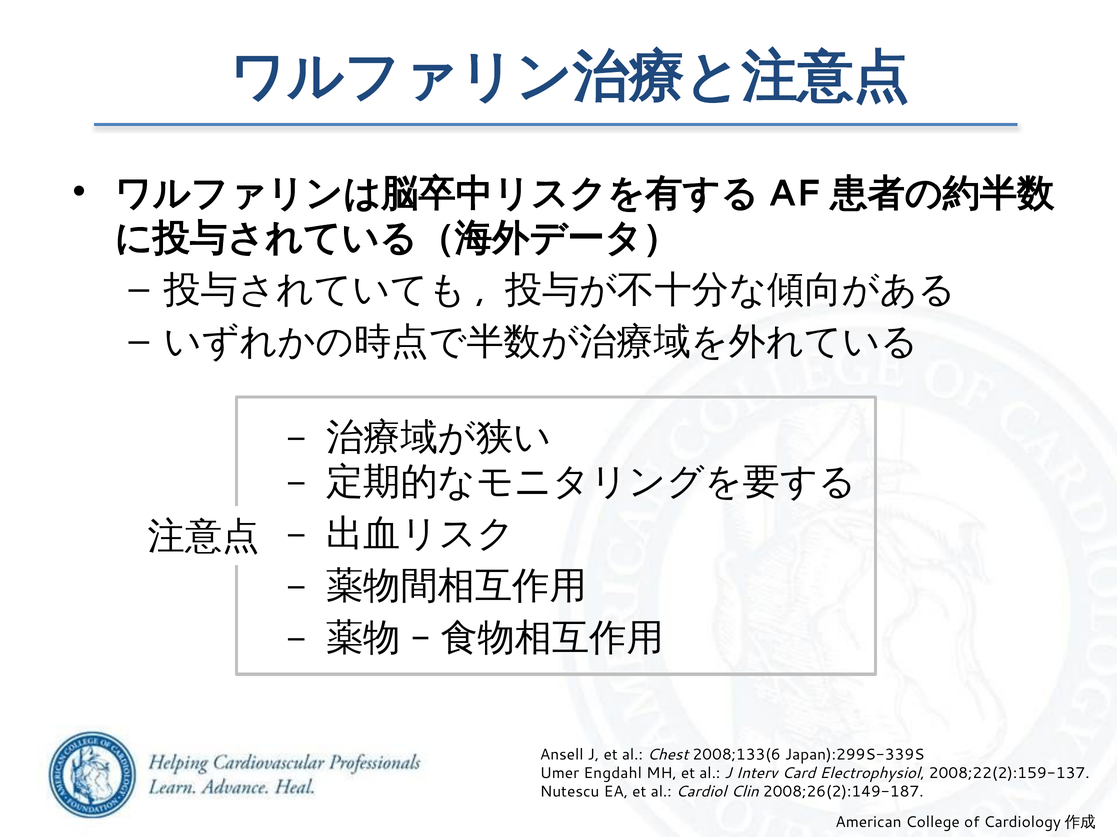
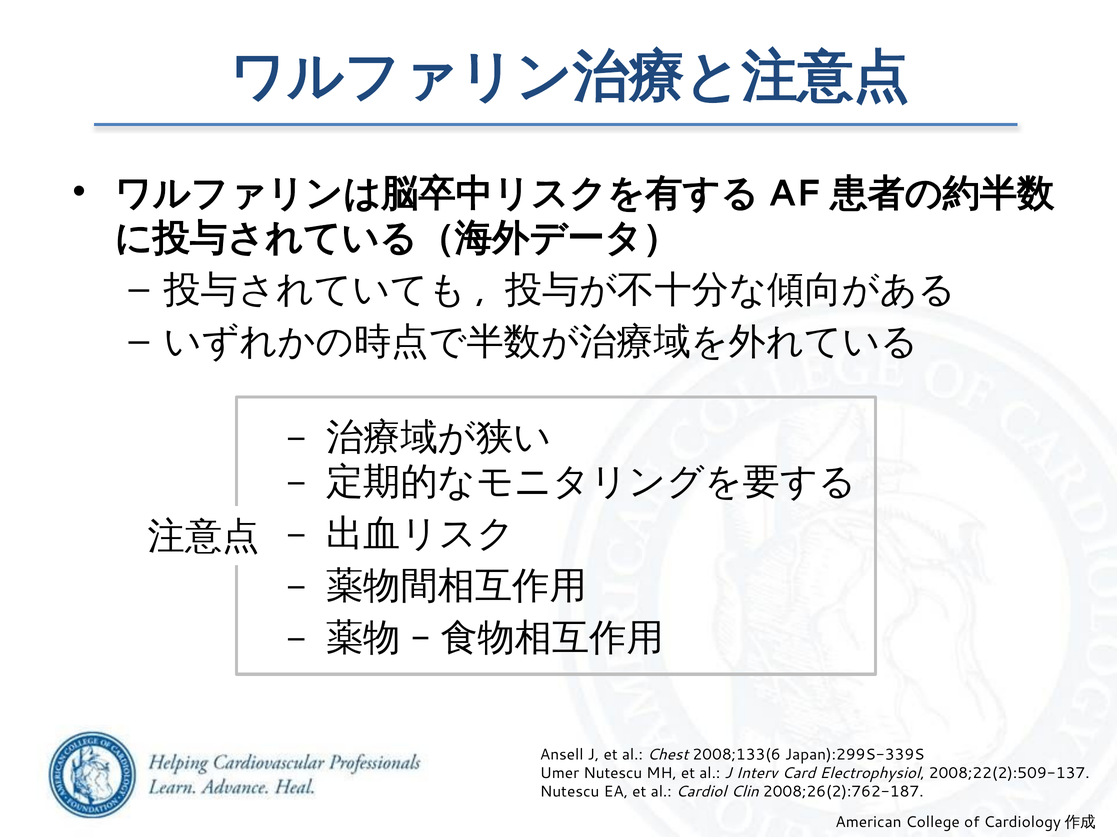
Umer Engdahl: Engdahl -> Nutescu
2008;22(2):159-137: 2008;22(2):159-137 -> 2008;22(2):509-137
2008;26(2):149-187: 2008;26(2):149-187 -> 2008;26(2):762-187
